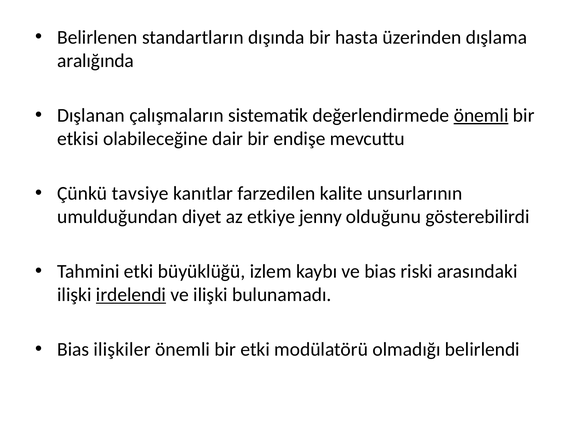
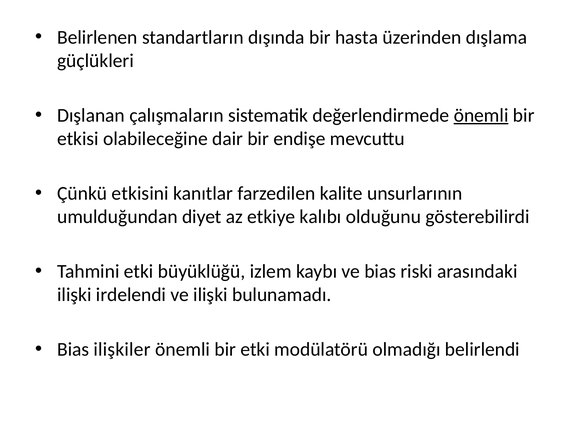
aralığında: aralığında -> güçlükleri
tavsiye: tavsiye -> etkisini
jenny: jenny -> kalıbı
irdelendi underline: present -> none
